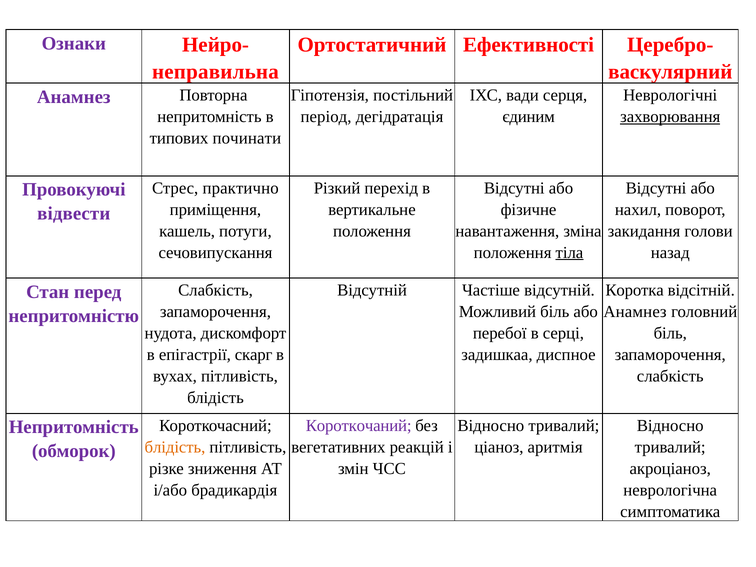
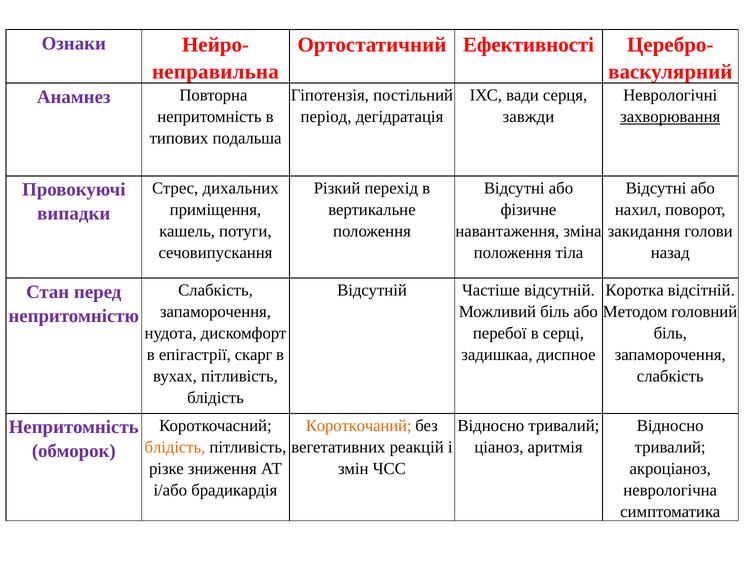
єдиним: єдиним -> завжди
починати: починати -> подальша
практично: практично -> дихальних
відвести: відвести -> випадки
тіла underline: present -> none
Анамнез at (635, 312): Анамнез -> Методом
Короткочаний colour: purple -> orange
